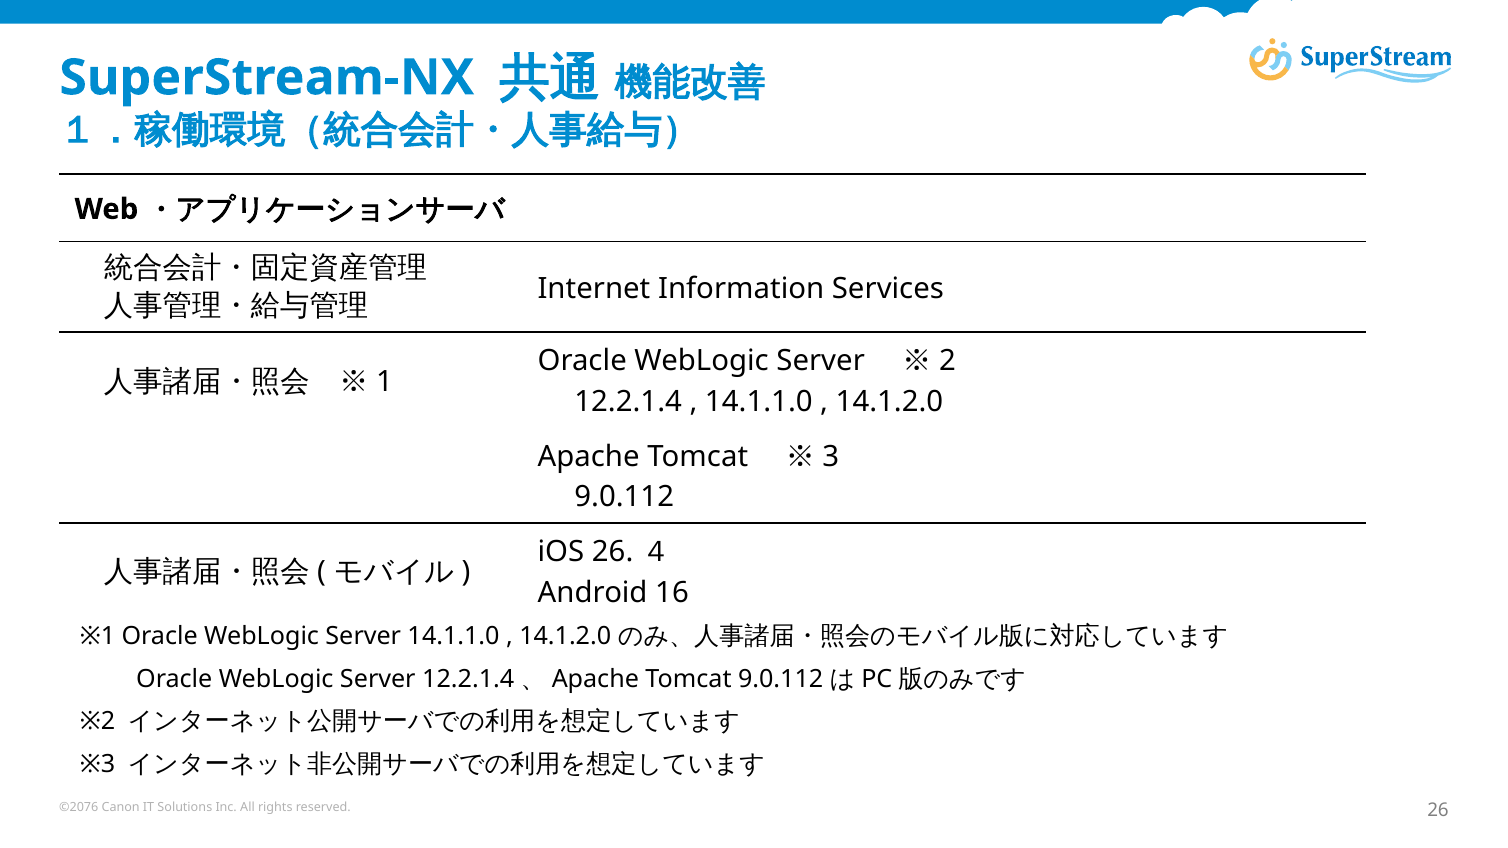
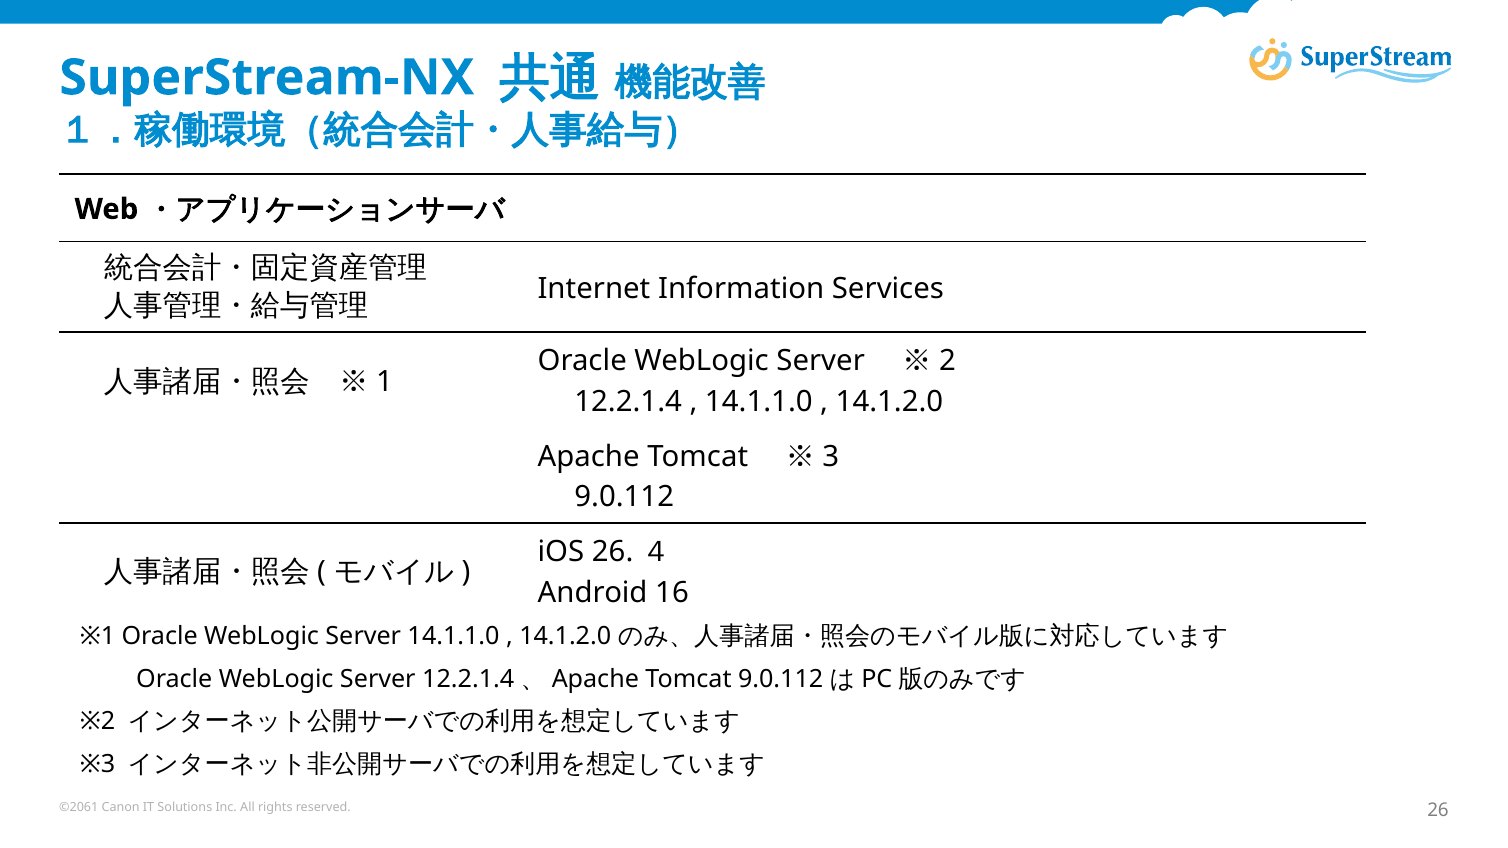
©2076: ©2076 -> ©2061
